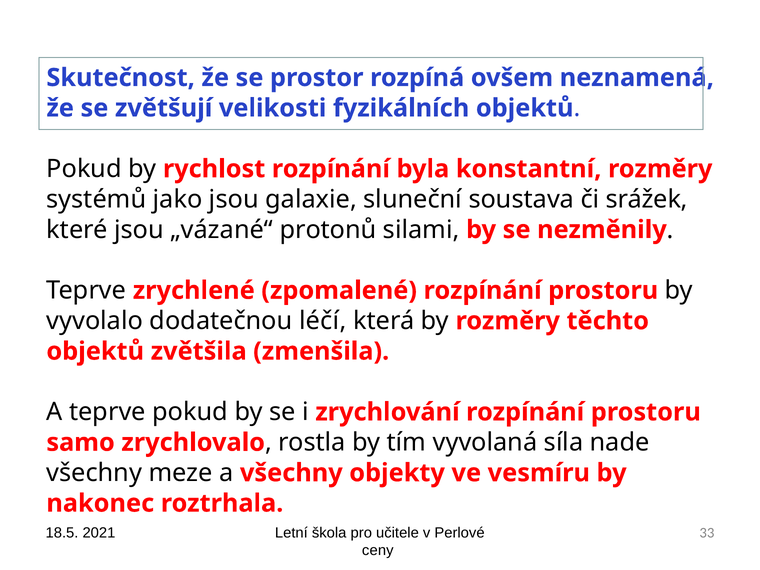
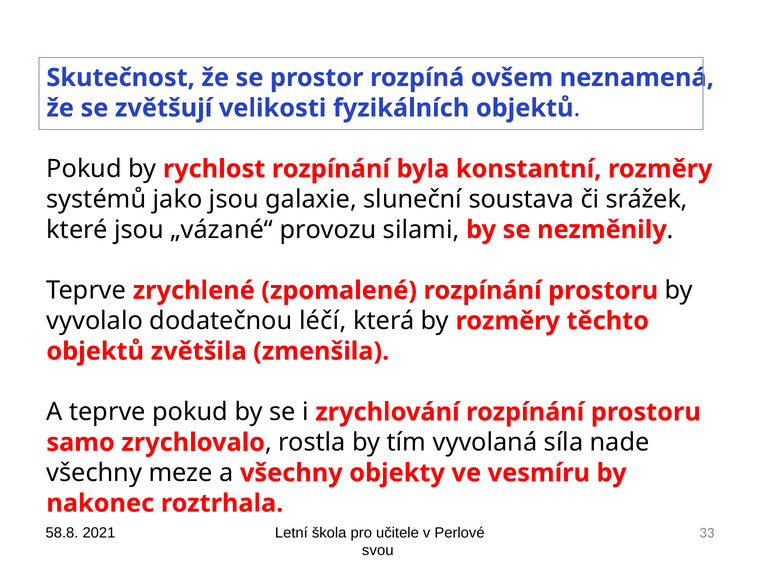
protonů: protonů -> provozu
18.5: 18.5 -> 58.8
ceny: ceny -> svou
